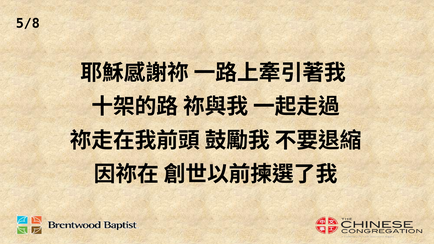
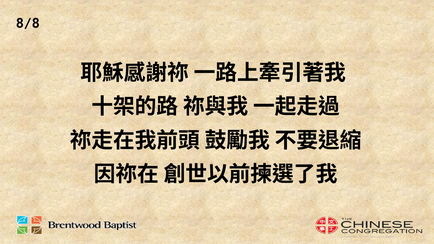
5/8: 5/8 -> 8/8
